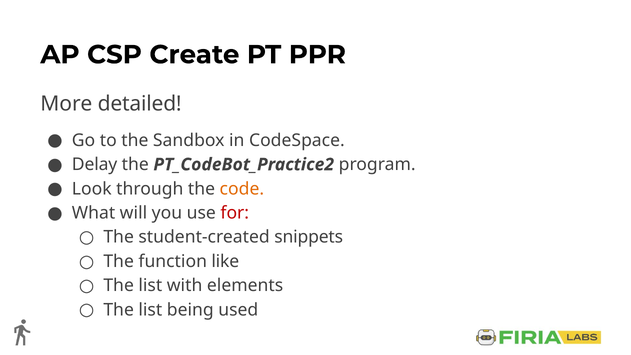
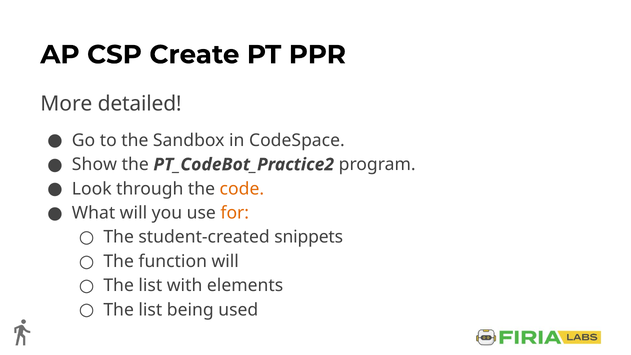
Delay: Delay -> Show
for colour: red -> orange
function like: like -> will
